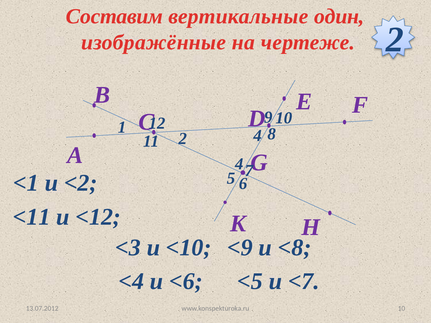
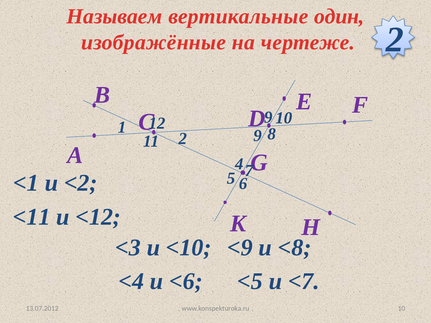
Составим: Составим -> Называем
2 4: 4 -> 9
